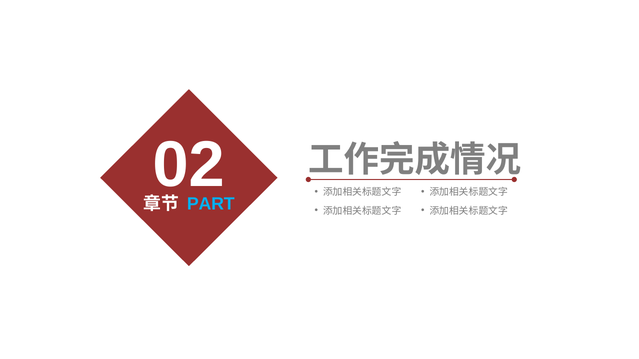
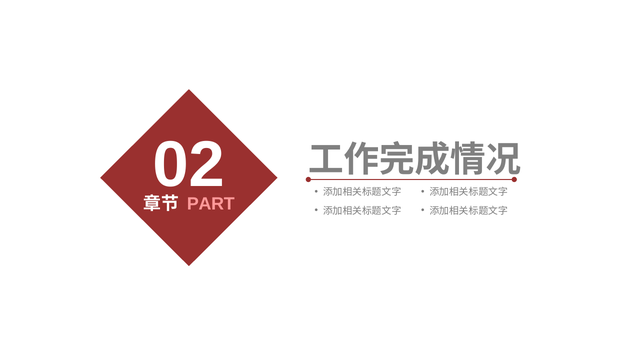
PART colour: light blue -> pink
